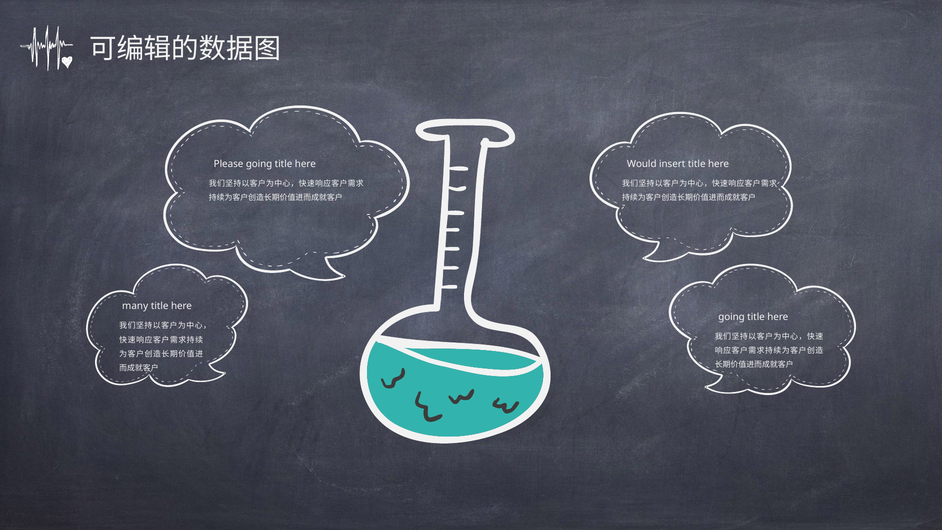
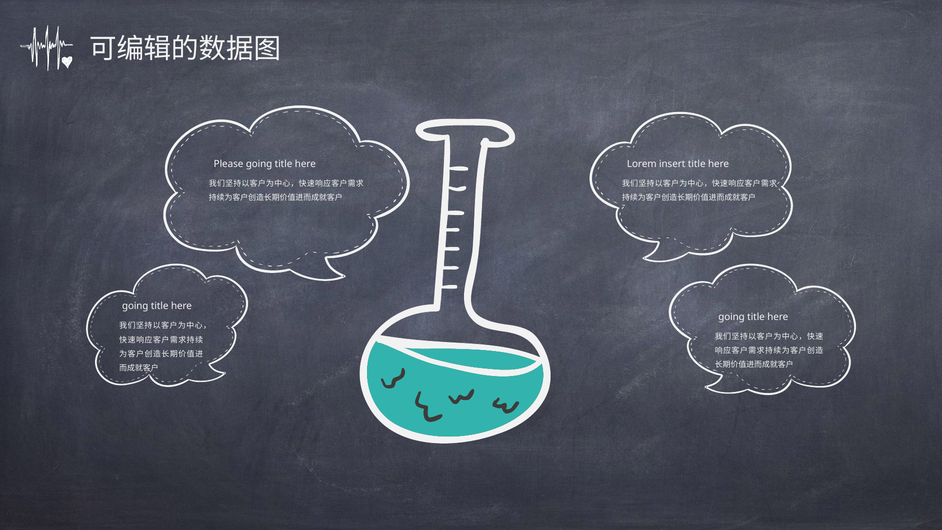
Would: Would -> Lorem
many at (135, 306): many -> going
